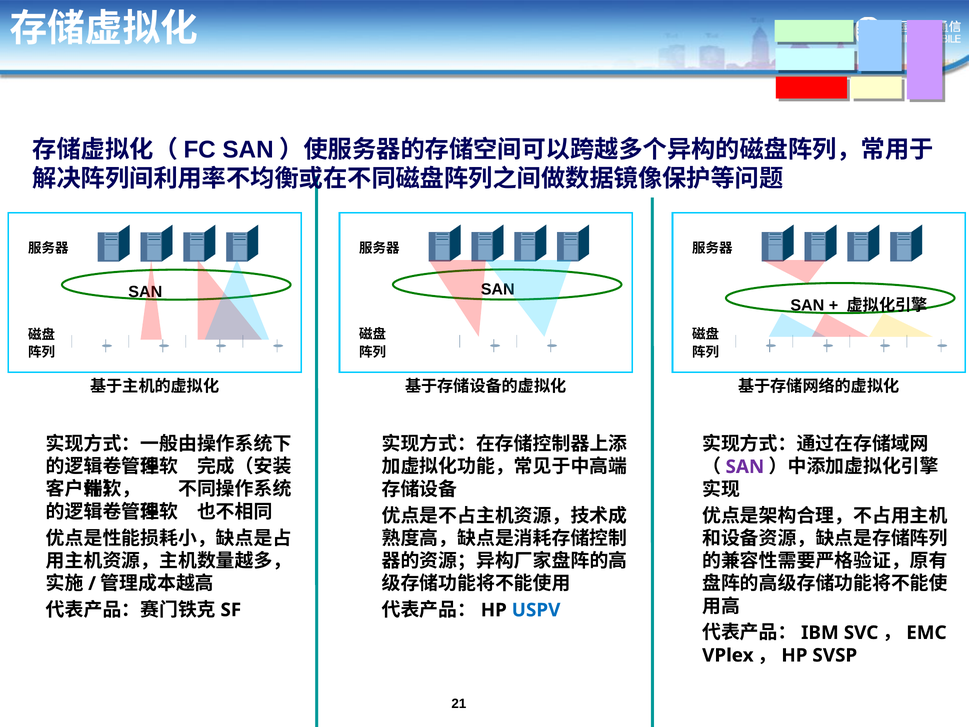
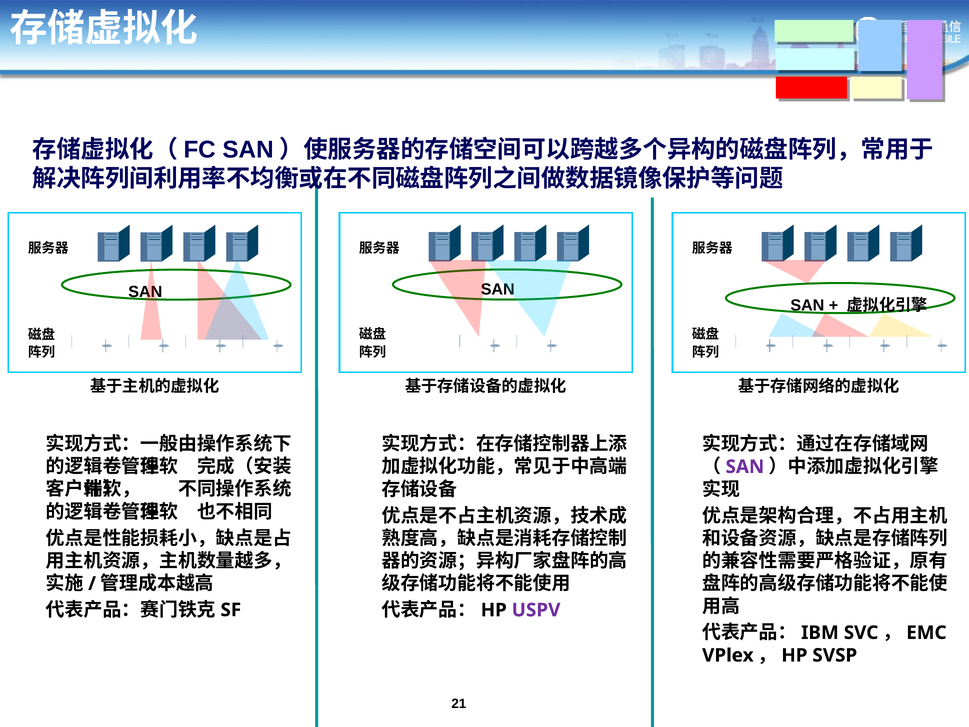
USPV colour: blue -> purple
